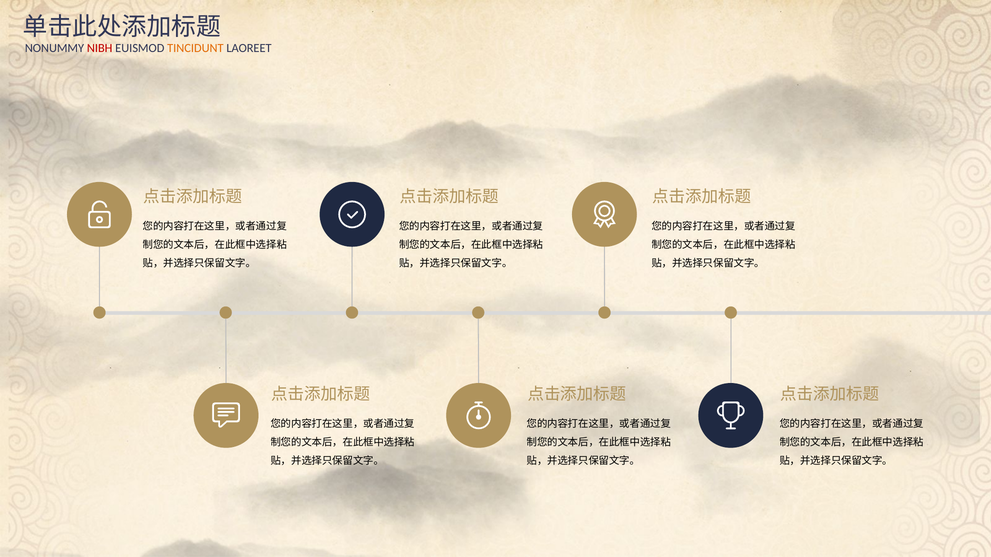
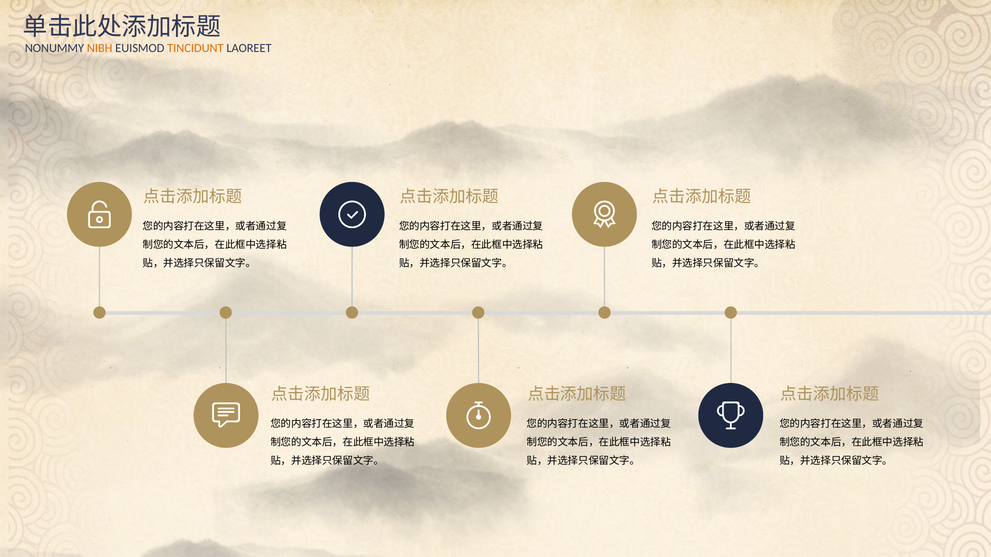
NIBH colour: red -> orange
